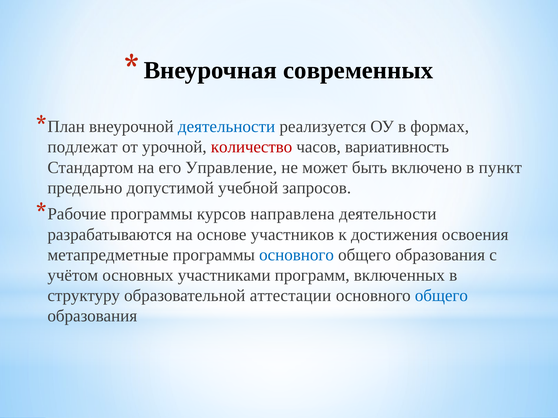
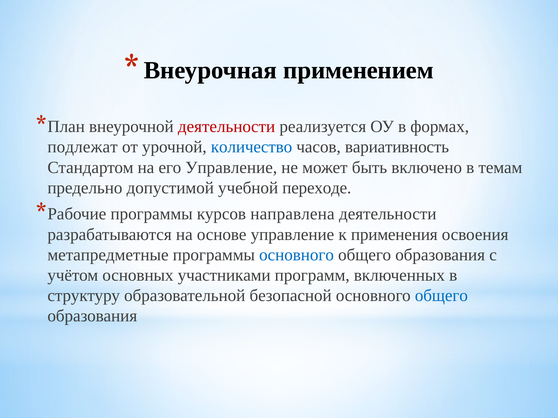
современных: современных -> применением
деятельности at (227, 127) colour: blue -> red
количество colour: red -> blue
пункт: пункт -> темам
запросов: запросов -> переходе
основе участников: участников -> управление
достижения: достижения -> применения
аттестации: аттестации -> безопасной
